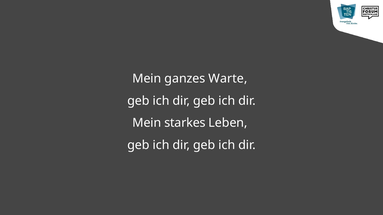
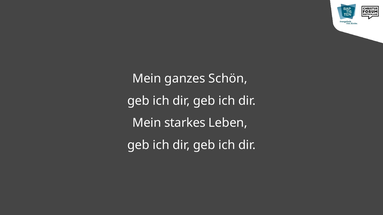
Warte: Warte -> Schön
